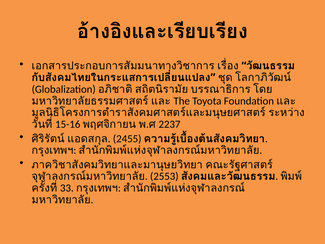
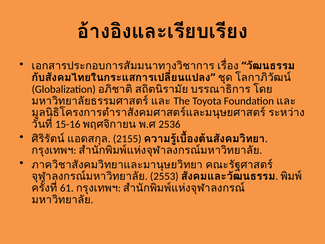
2237: 2237 -> 2536
2455: 2455 -> 2155
33: 33 -> 61
